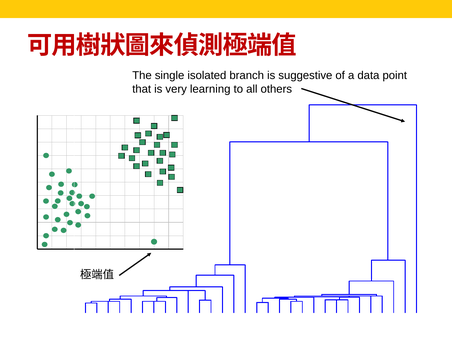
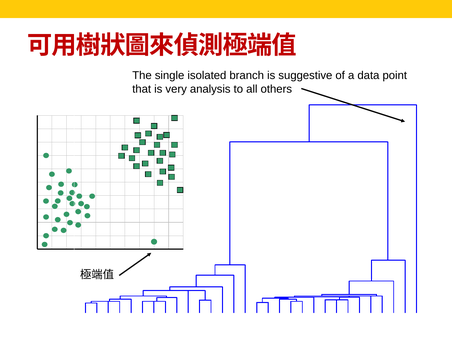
learning: learning -> analysis
